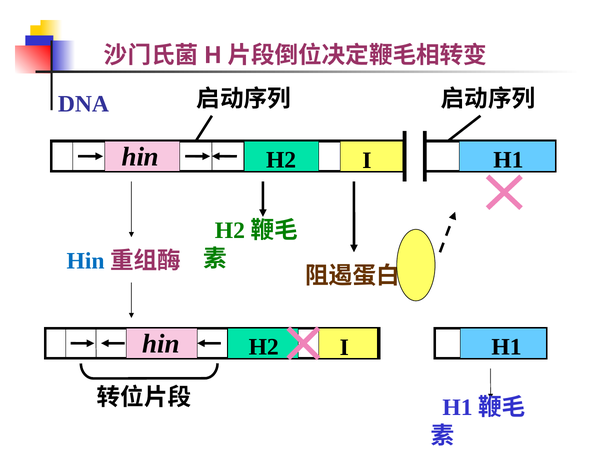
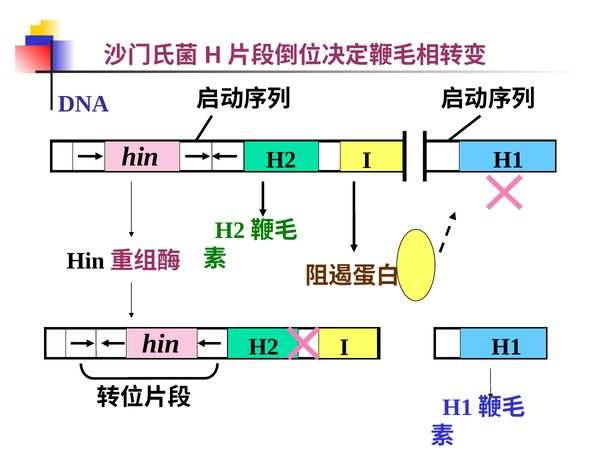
Hin at (86, 261) colour: blue -> black
